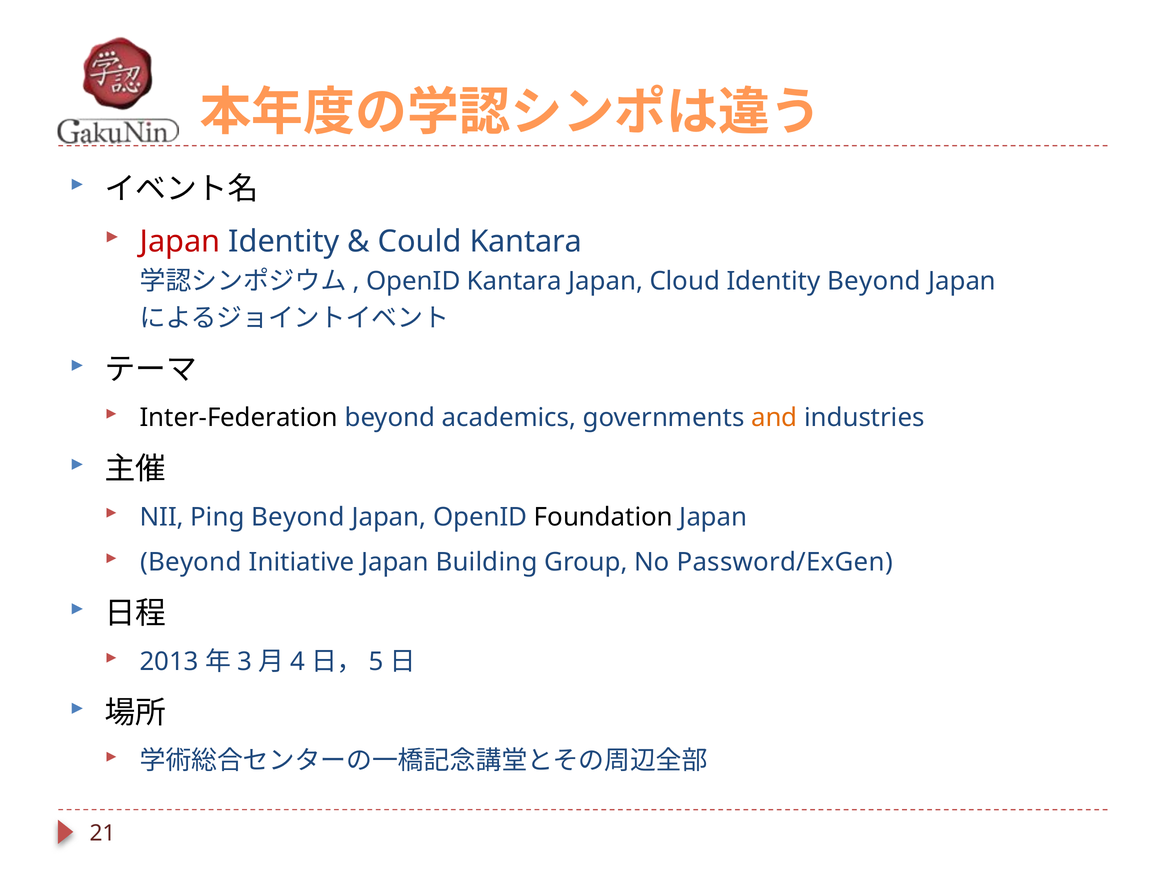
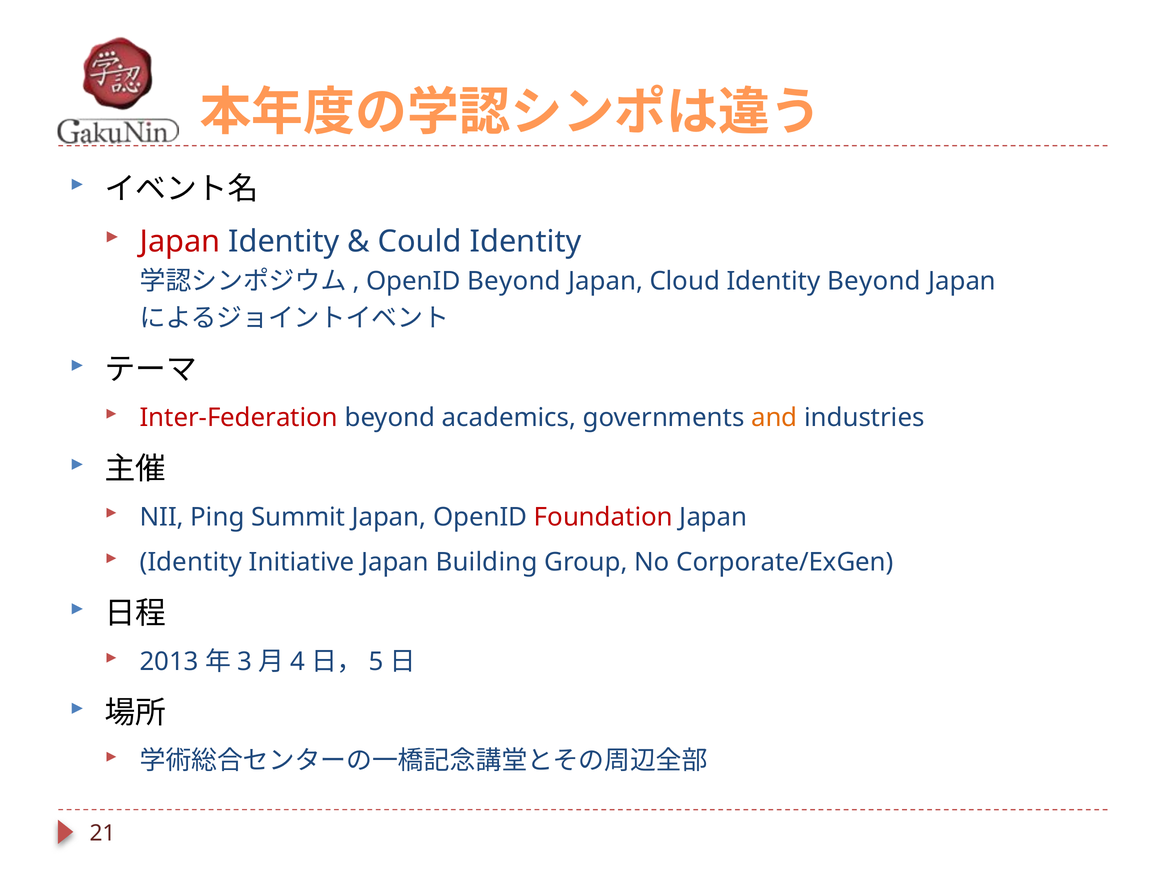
Could Kantara: Kantara -> Identity
OpenID Kantara: Kantara -> Beyond
Inter-Federation colour: black -> red
Ping Beyond: Beyond -> Summit
Foundation colour: black -> red
Beyond at (191, 563): Beyond -> Identity
Password/ExGen: Password/ExGen -> Corporate/ExGen
